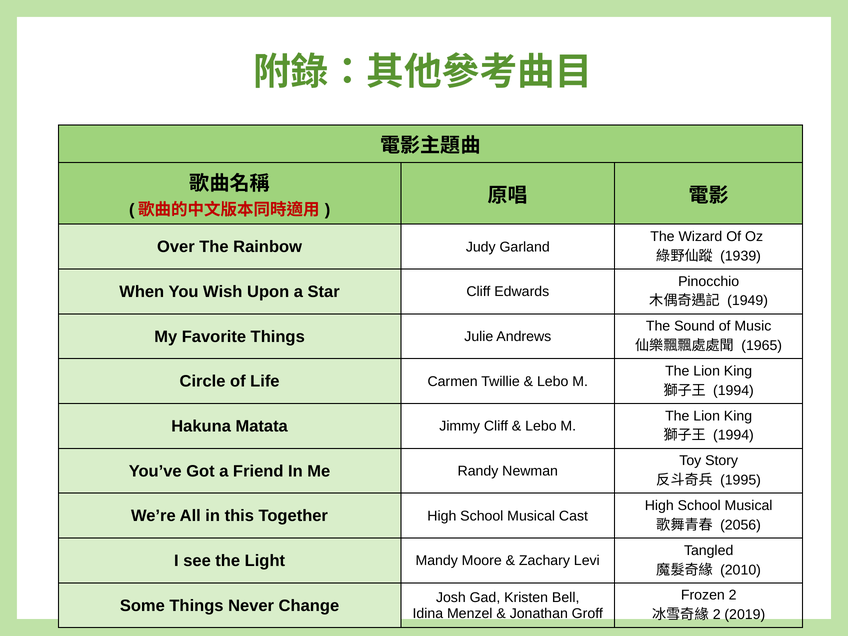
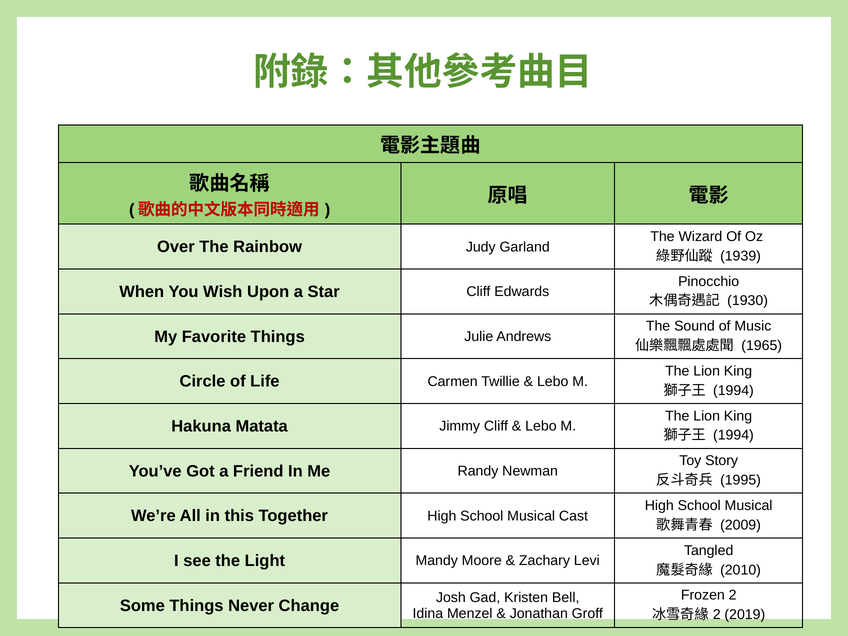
1949: 1949 -> 1930
2056: 2056 -> 2009
